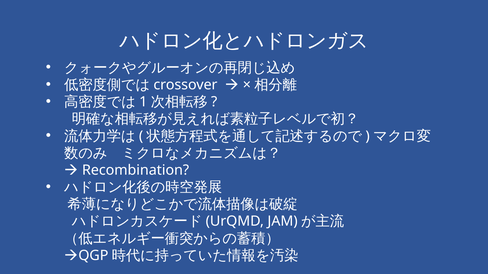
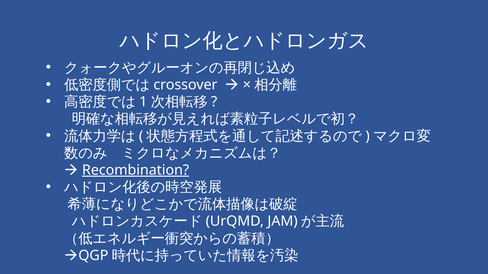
Recombination underline: none -> present
